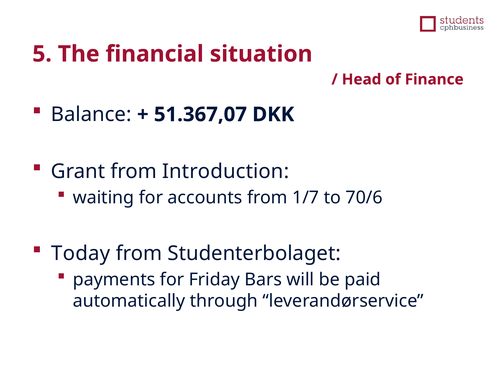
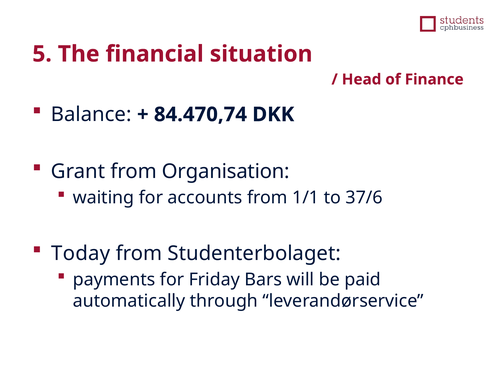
51.367,07: 51.367,07 -> 84.470,74
Introduction: Introduction -> Organisation
1/7: 1/7 -> 1/1
70/6: 70/6 -> 37/6
